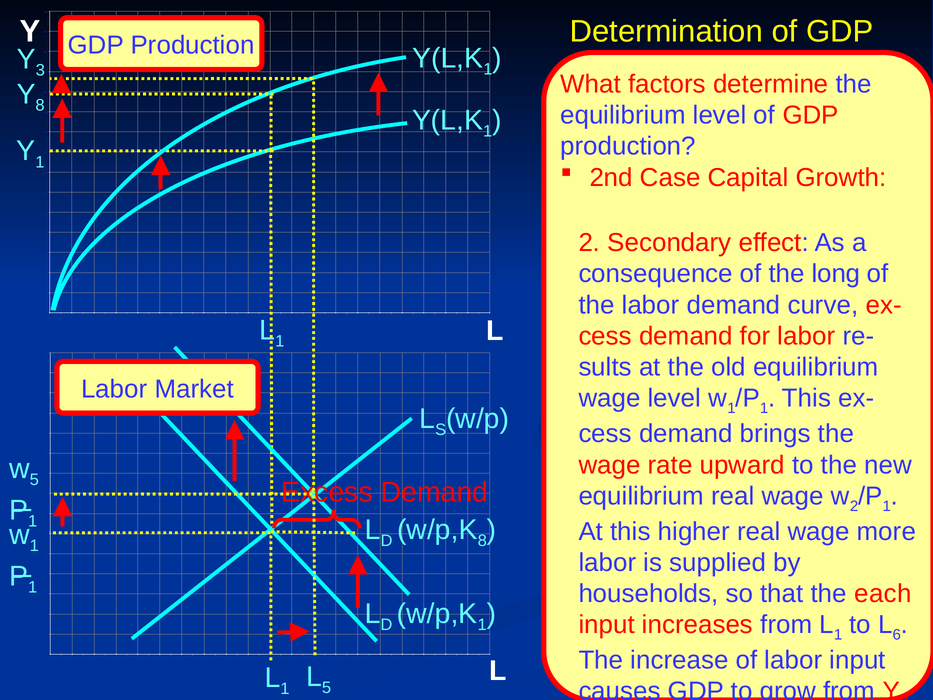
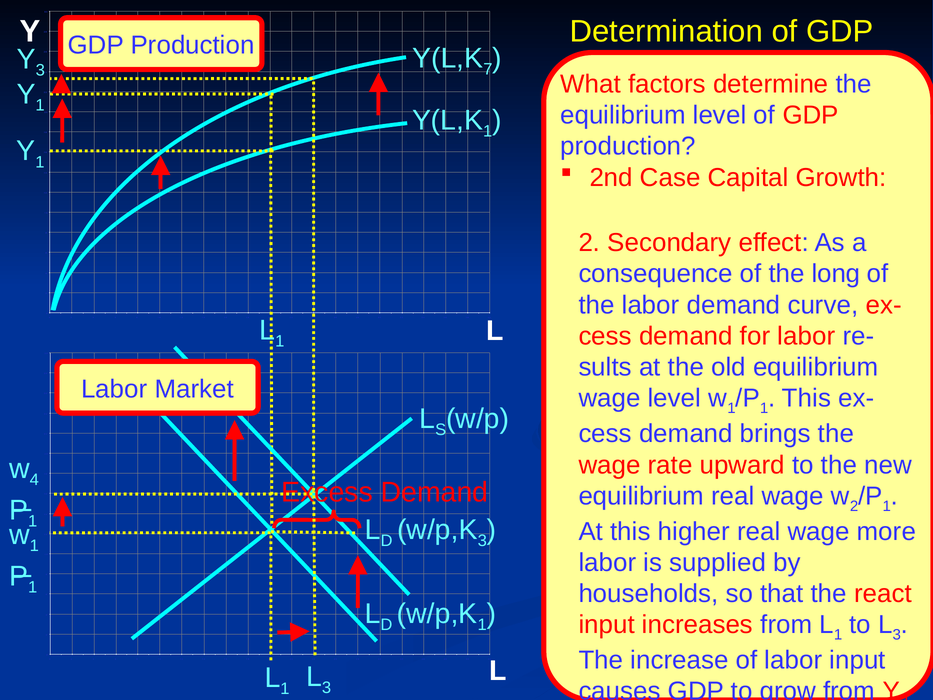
1 at (488, 69): 1 -> 7
8 at (40, 105): 8 -> 1
5 at (34, 480): 5 -> 4
8 at (482, 541): 8 -> 3
each: each -> react
to L 6: 6 -> 3
5 at (327, 687): 5 -> 3
